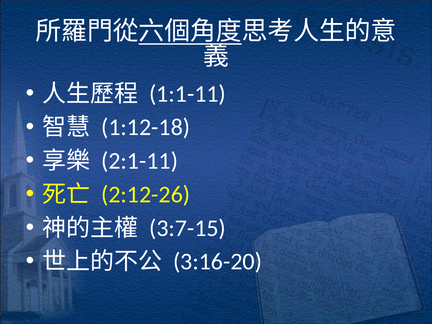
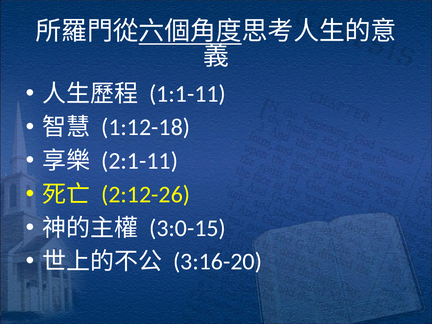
3:7-15: 3:7-15 -> 3:0-15
